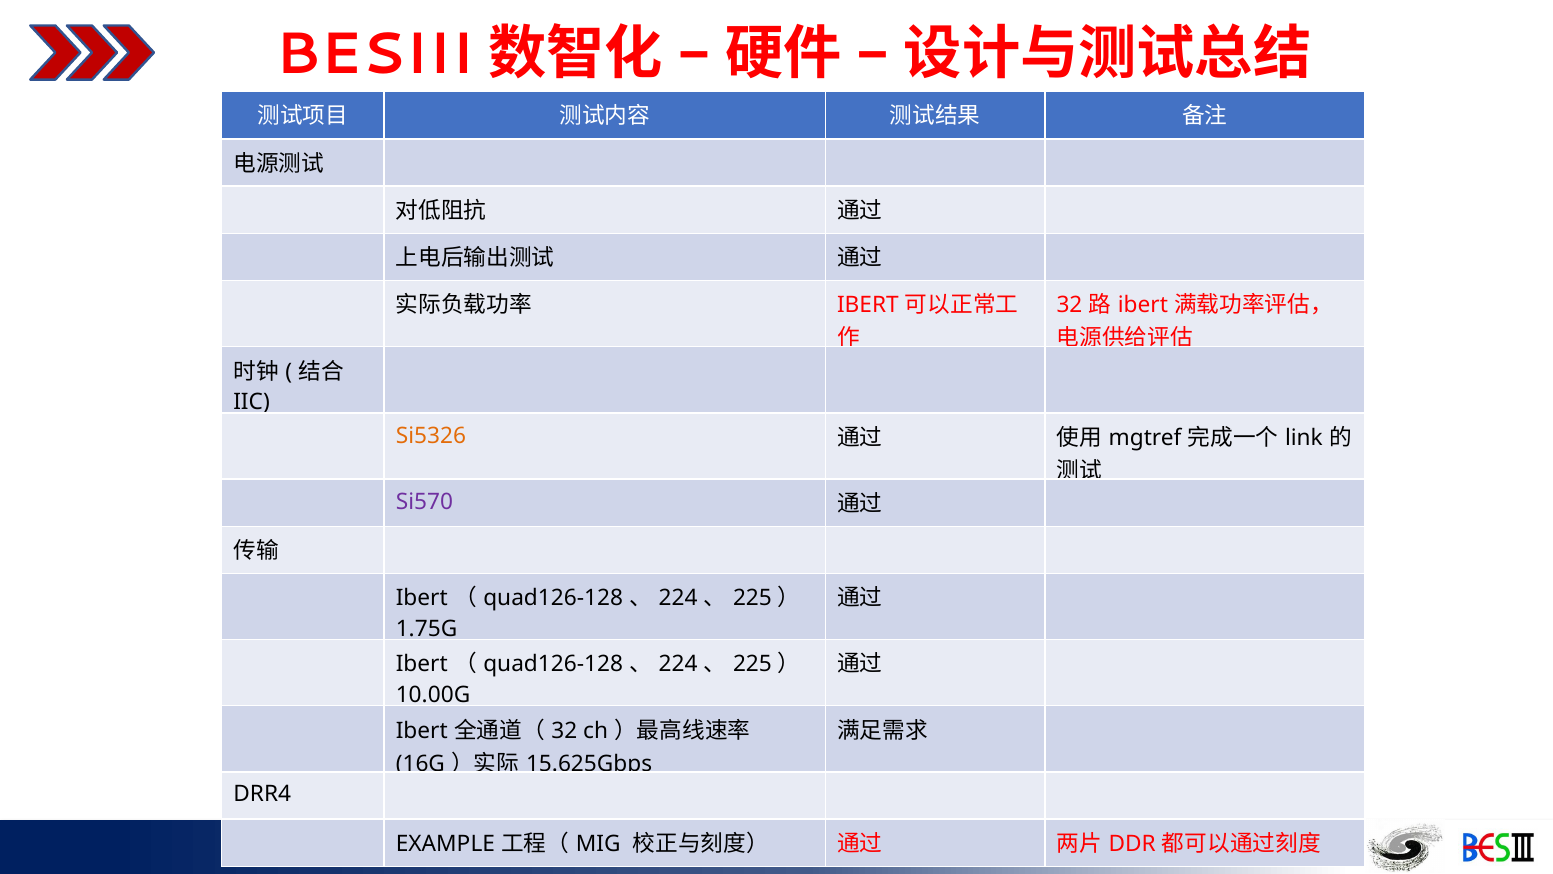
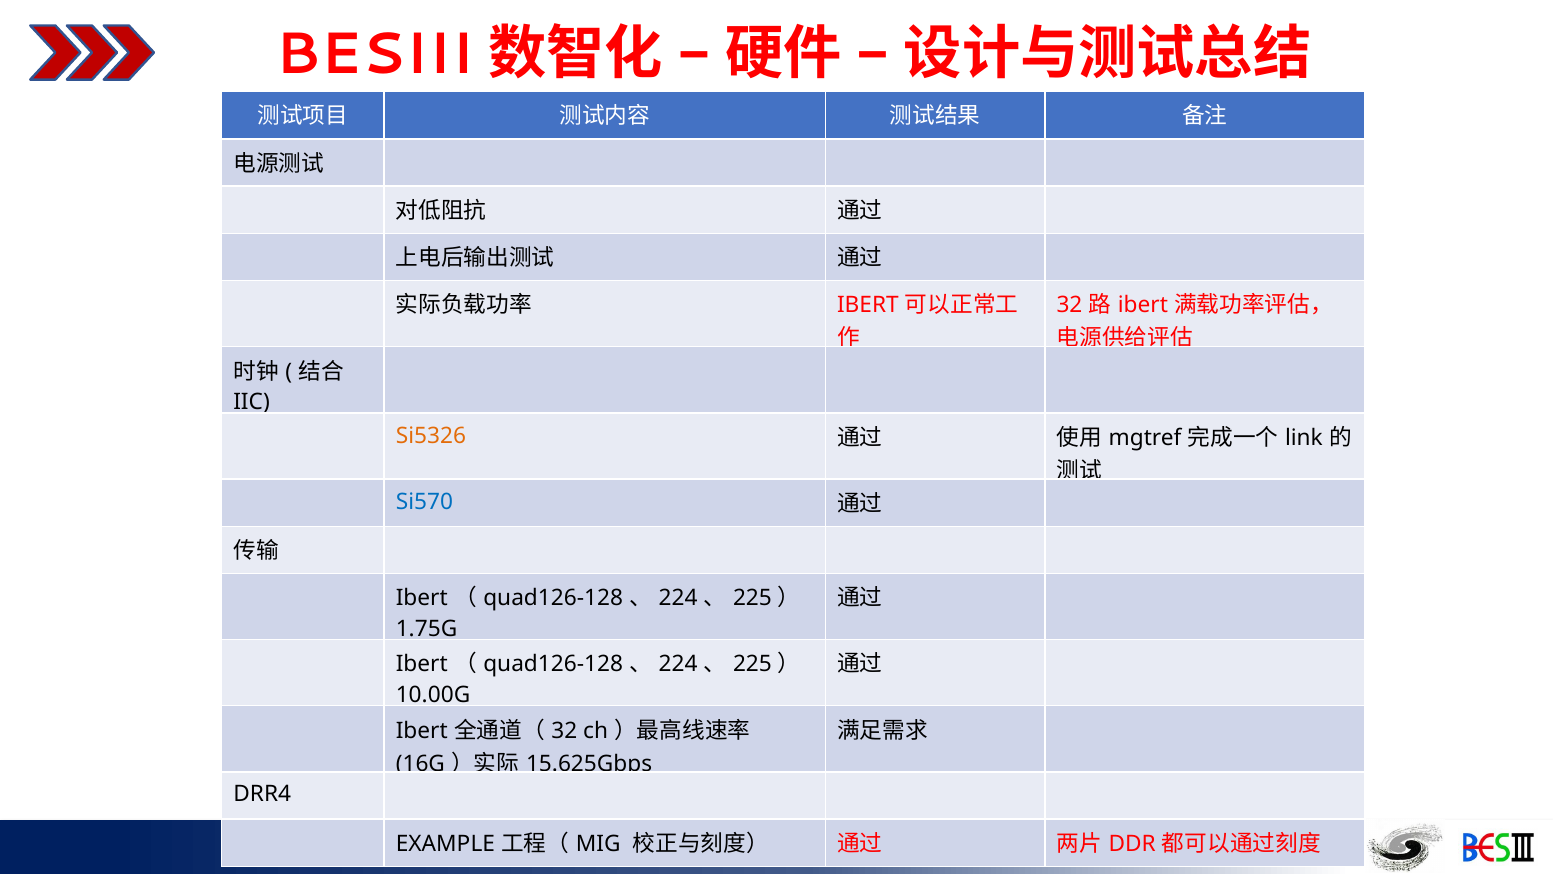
Si570 colour: purple -> blue
